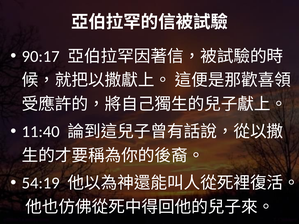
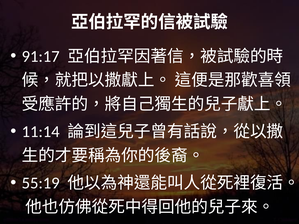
90:17: 90:17 -> 91:17
11:40: 11:40 -> 11:14
54:19: 54:19 -> 55:19
